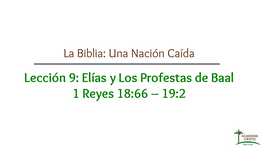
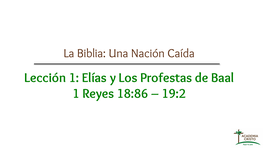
Lección 9: 9 -> 1
18:66: 18:66 -> 18:86
